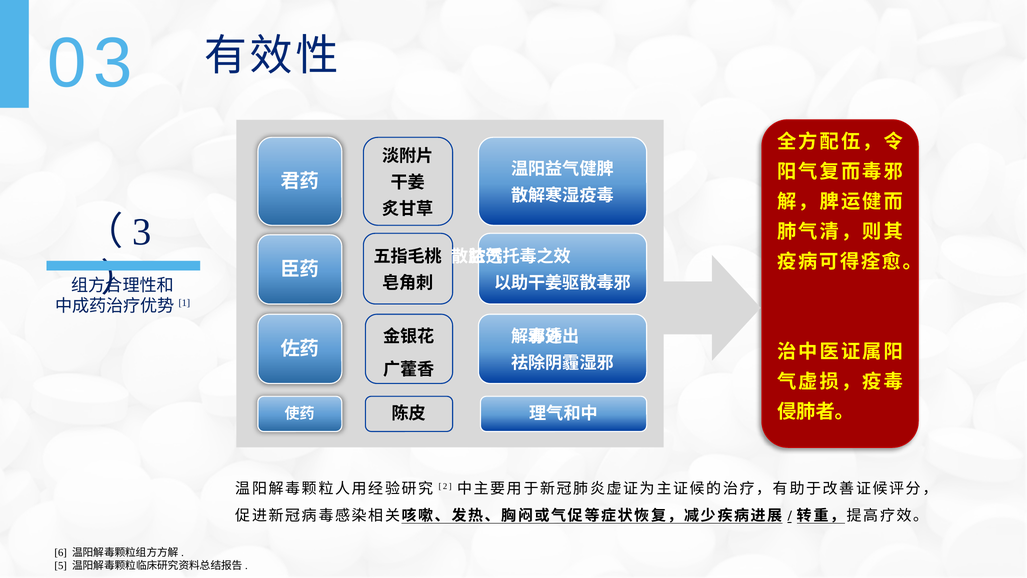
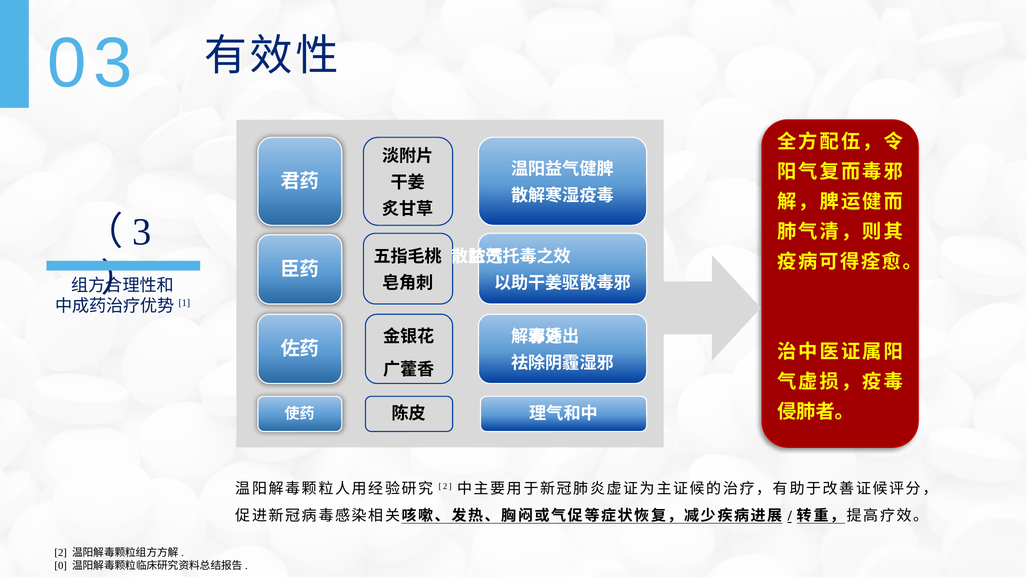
6 at (61, 553): 6 -> 2
5: 5 -> 0
